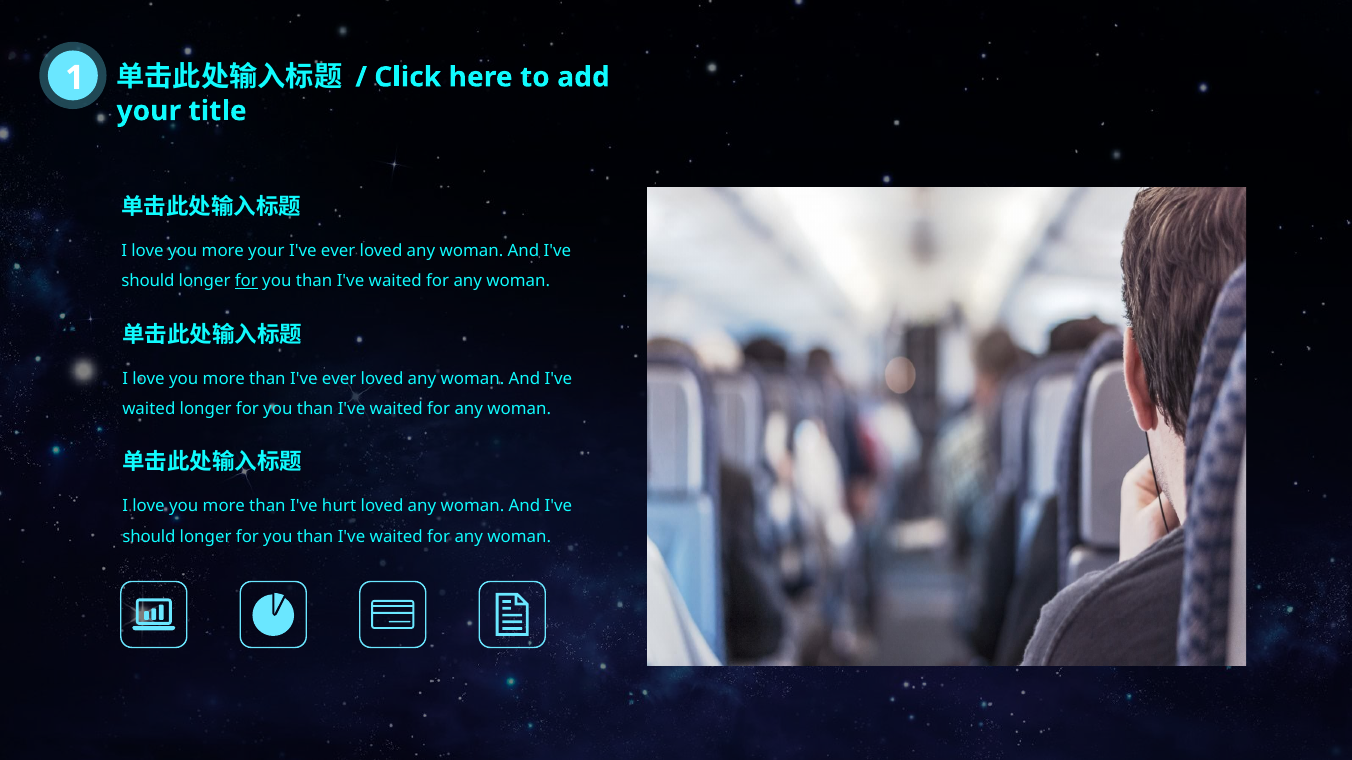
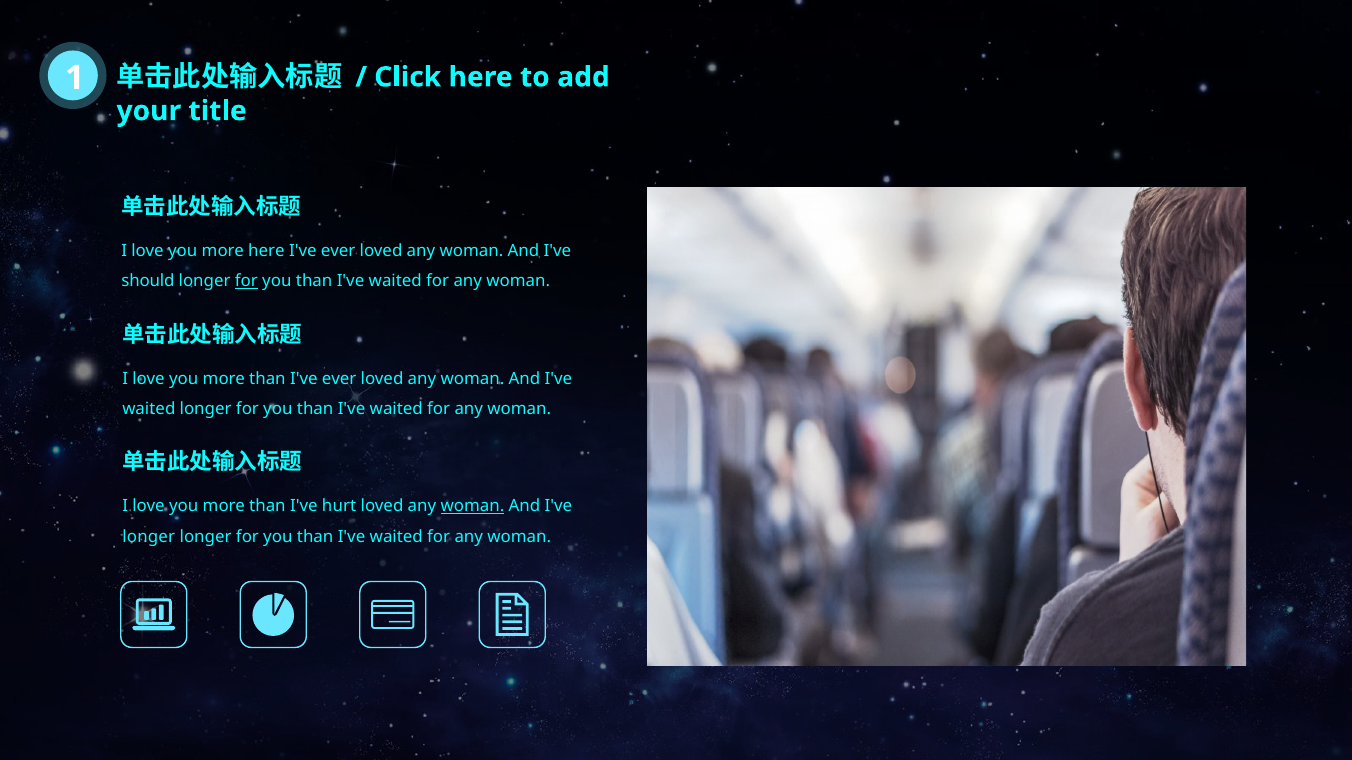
more your: your -> here
woman at (472, 506) underline: none -> present
should at (149, 537): should -> longer
